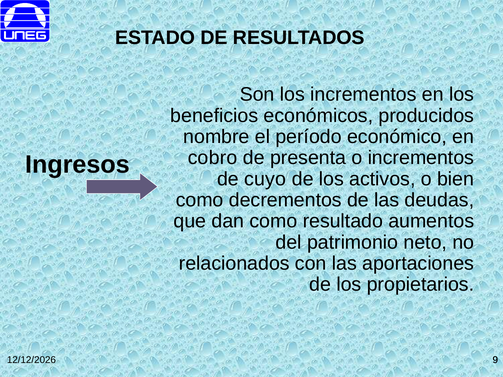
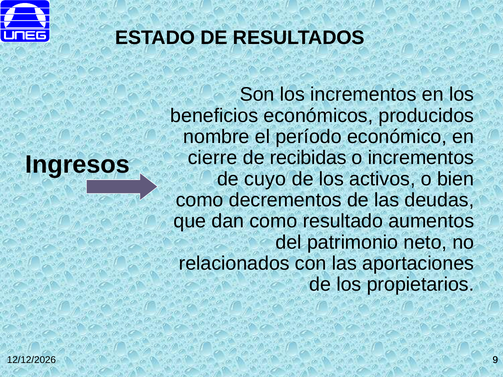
cobro: cobro -> cierre
presenta: presenta -> recibidas
